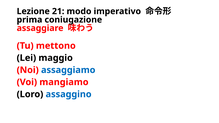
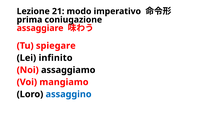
mettono: mettono -> spiegare
maggio: maggio -> infinito
assaggiamo colour: blue -> black
